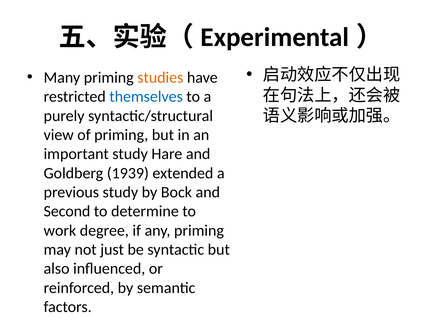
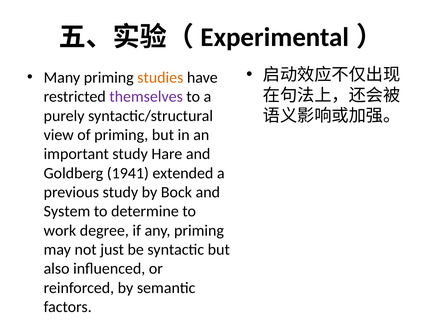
themselves colour: blue -> purple
1939: 1939 -> 1941
Second: Second -> System
